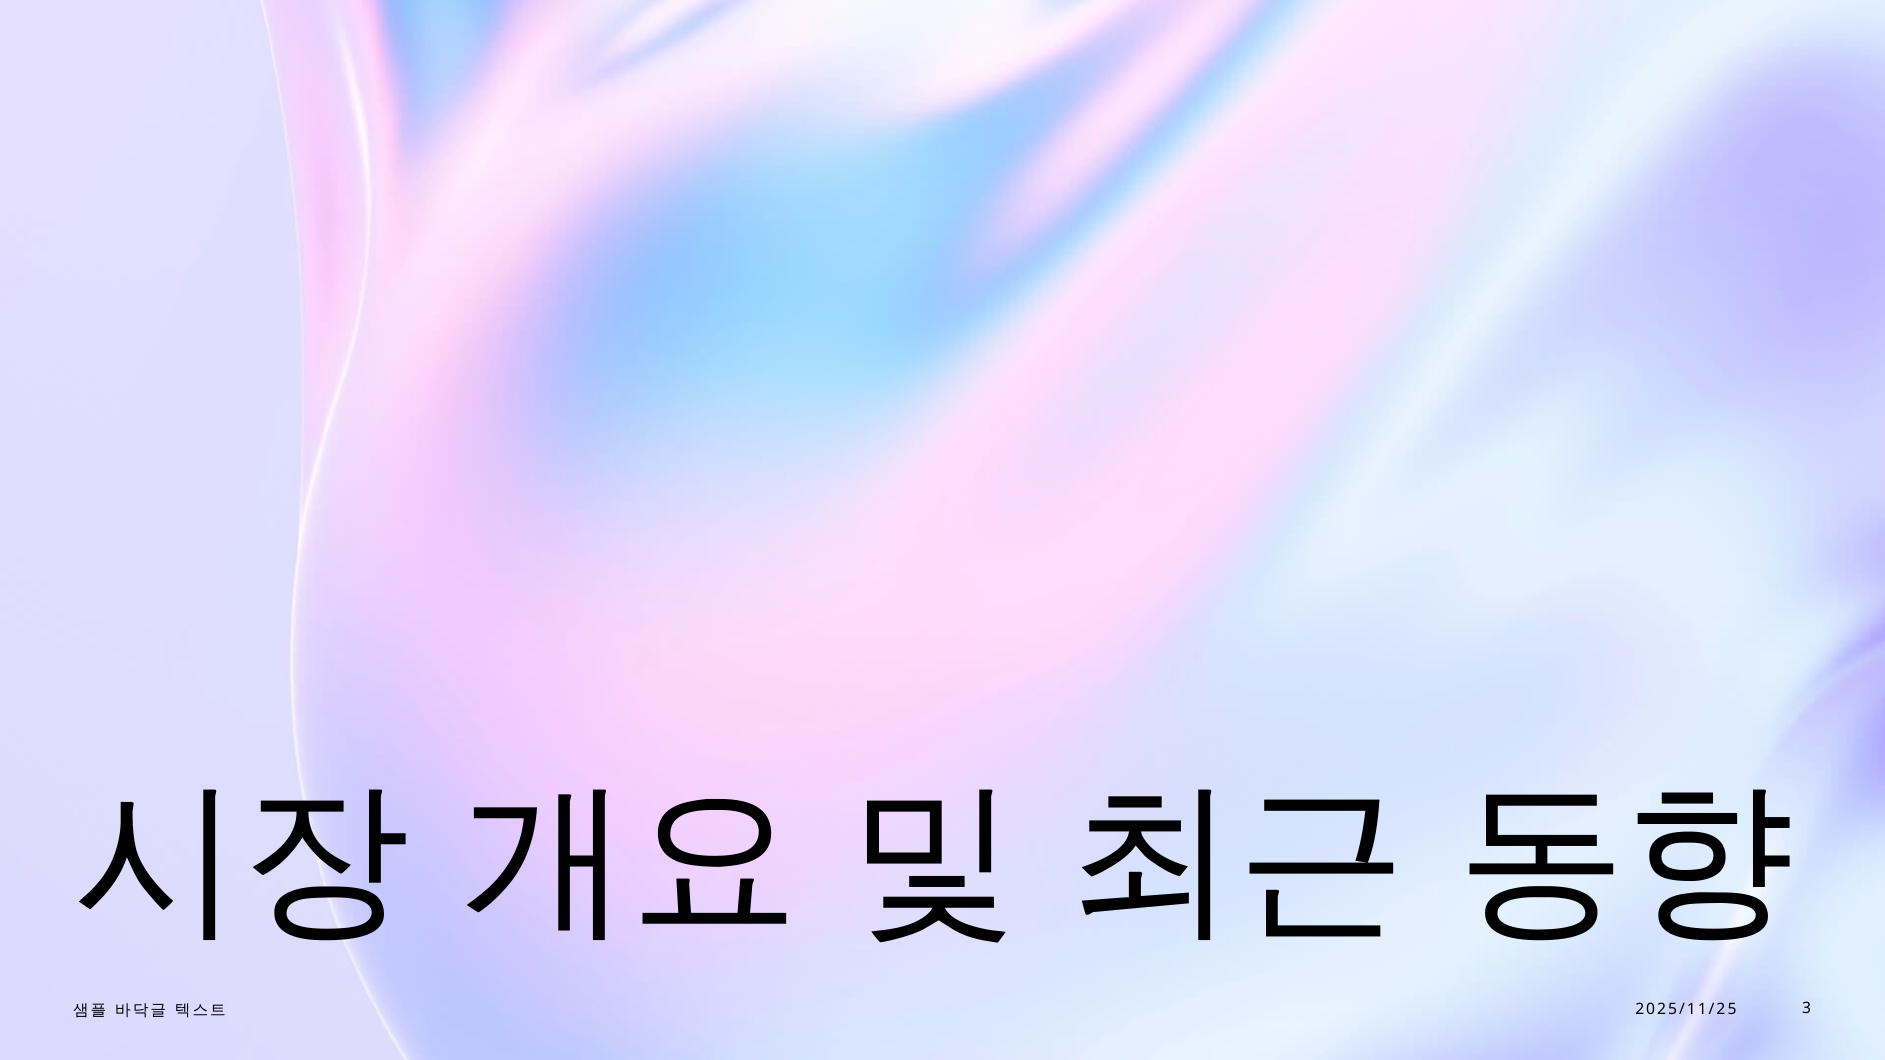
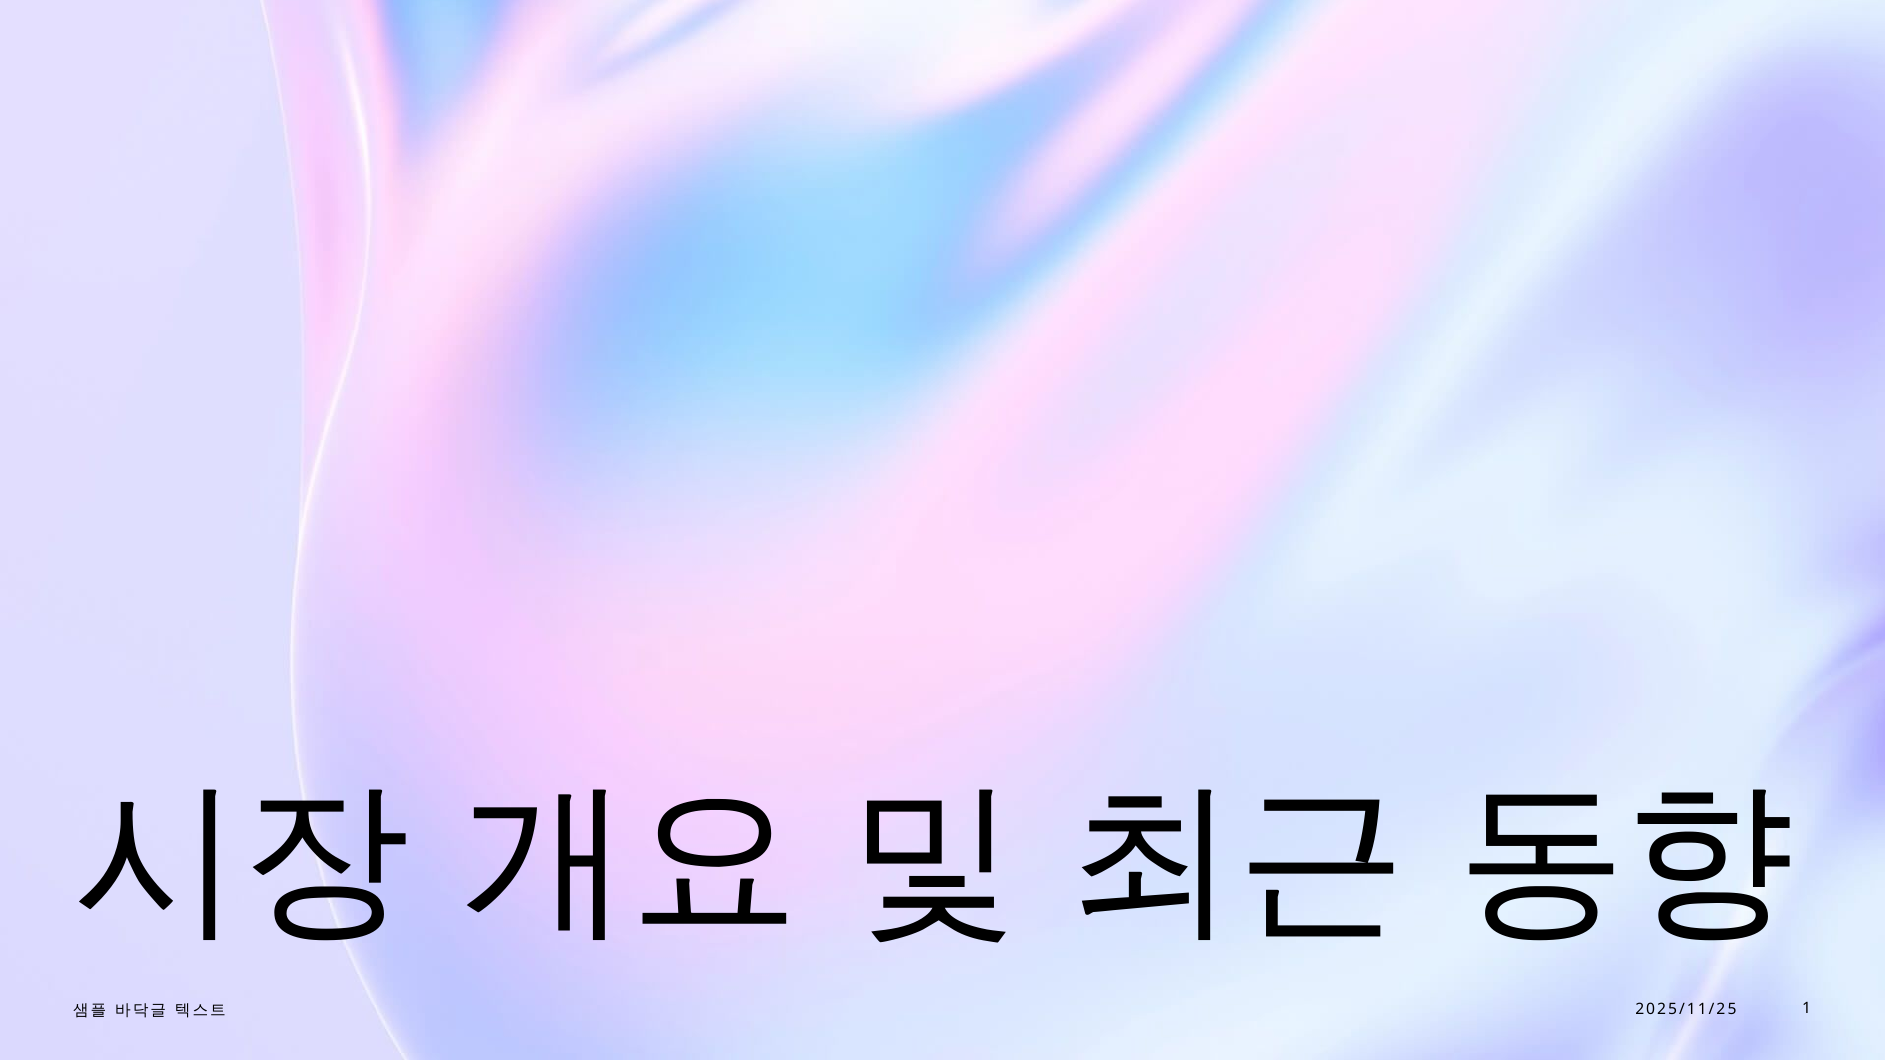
3: 3 -> 1
